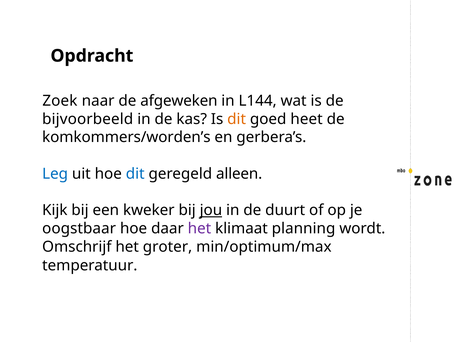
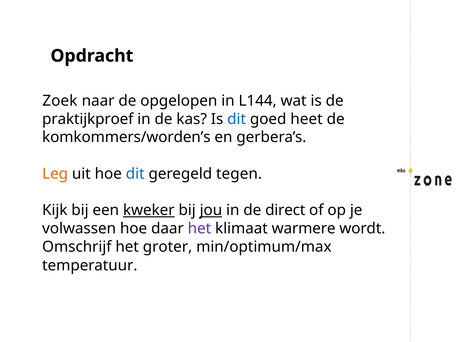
afgeweken: afgeweken -> opgelopen
bijvoorbeeld: bijvoorbeeld -> praktijkproef
dit at (237, 119) colour: orange -> blue
Leg colour: blue -> orange
alleen: alleen -> tegen
kweker underline: none -> present
duurt: duurt -> direct
oogstbaar: oogstbaar -> volwassen
planning: planning -> warmere
